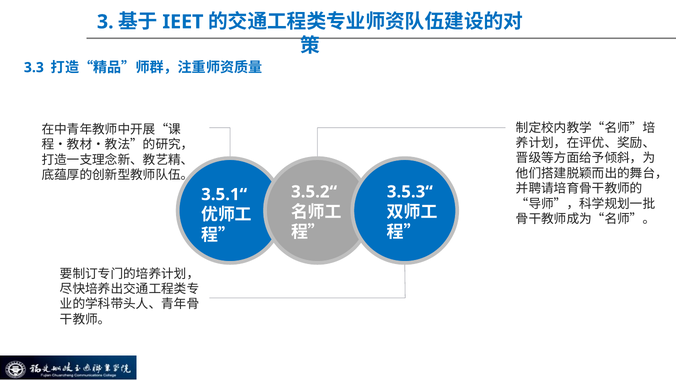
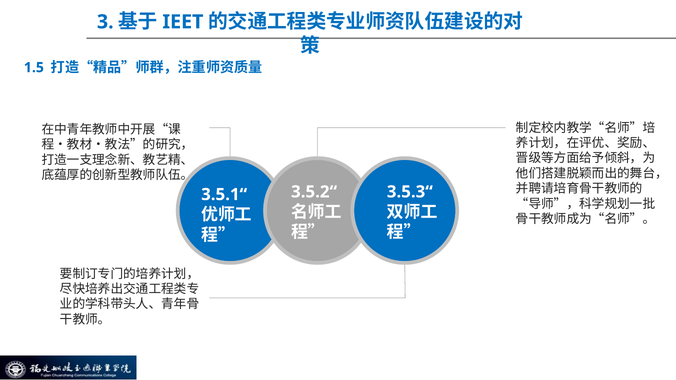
3.3: 3.3 -> 1.5
